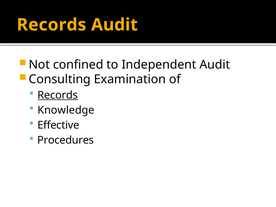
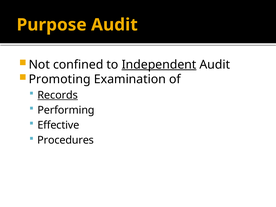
Records at (52, 25): Records -> Purpose
Independent underline: none -> present
Consulting: Consulting -> Promoting
Knowledge: Knowledge -> Performing
